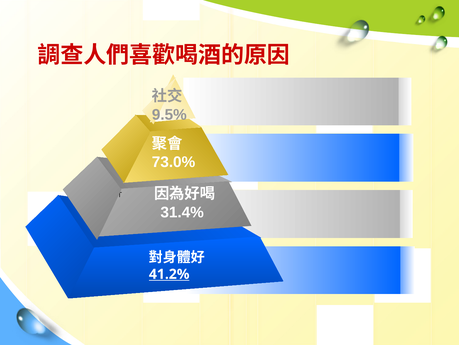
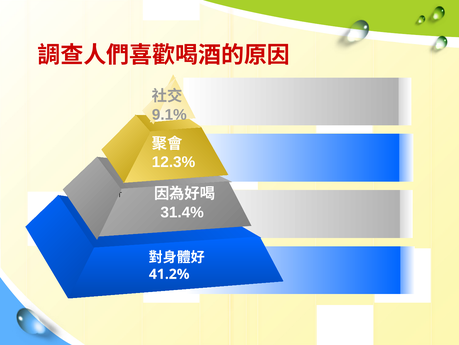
9.5%: 9.5% -> 9.1%
73.0%: 73.0% -> 12.3%
41.2% underline: present -> none
